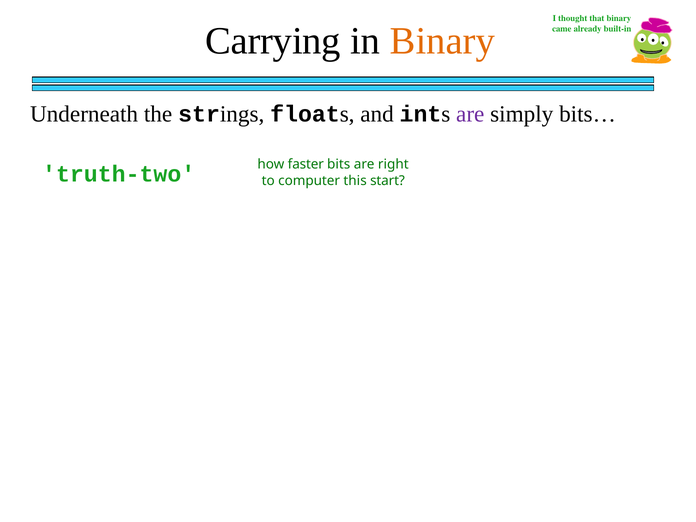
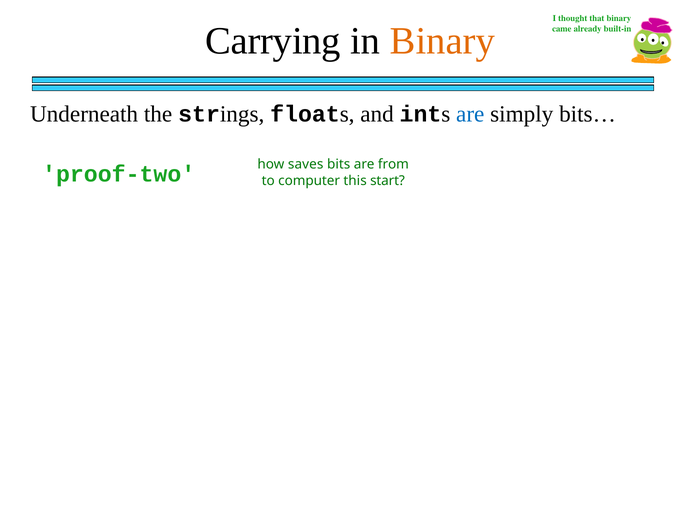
are at (470, 114) colour: purple -> blue
truth-two: truth-two -> proof-two
faster: faster -> saves
right: right -> from
